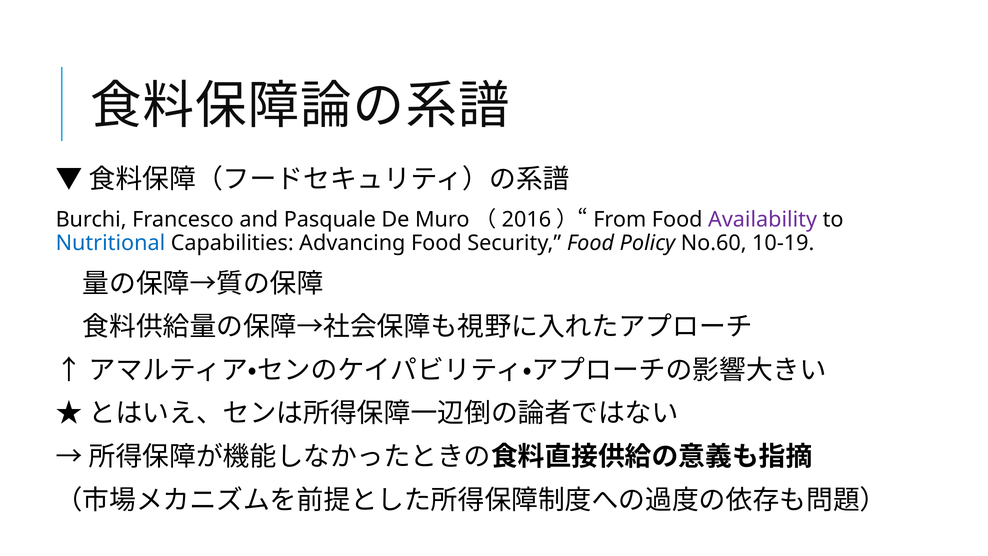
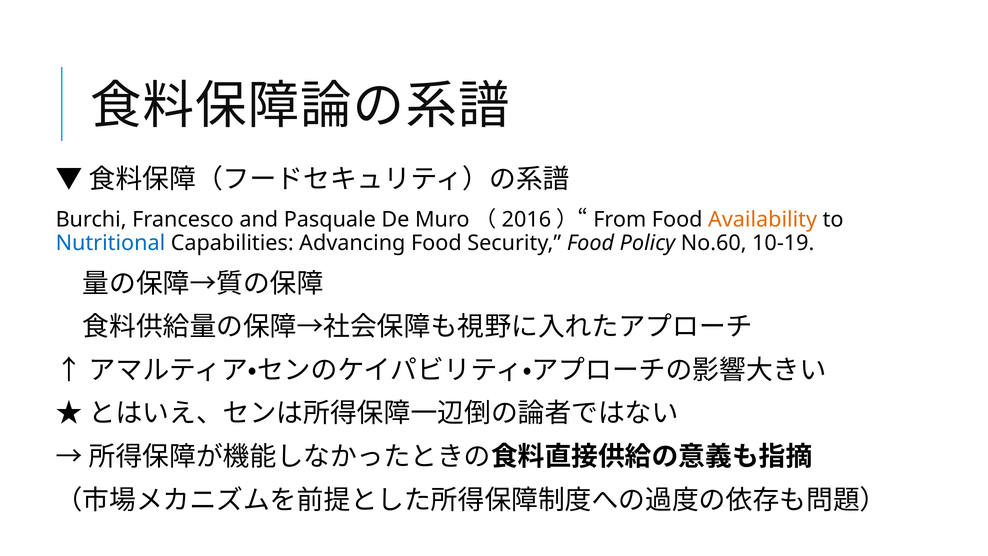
Availability colour: purple -> orange
